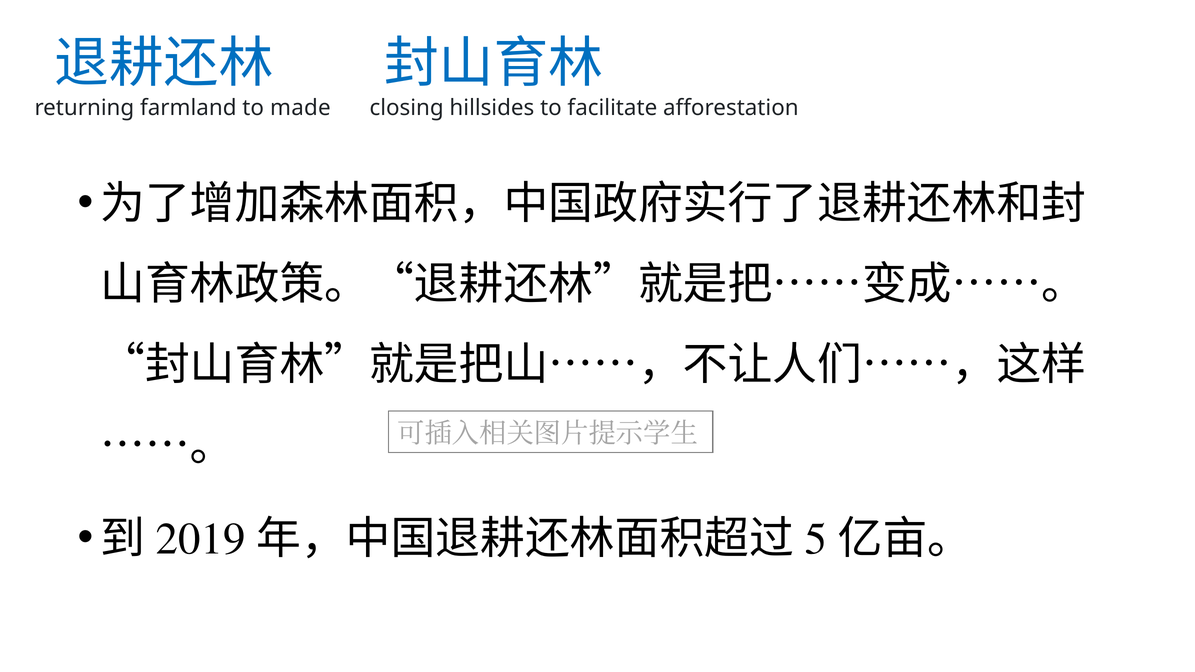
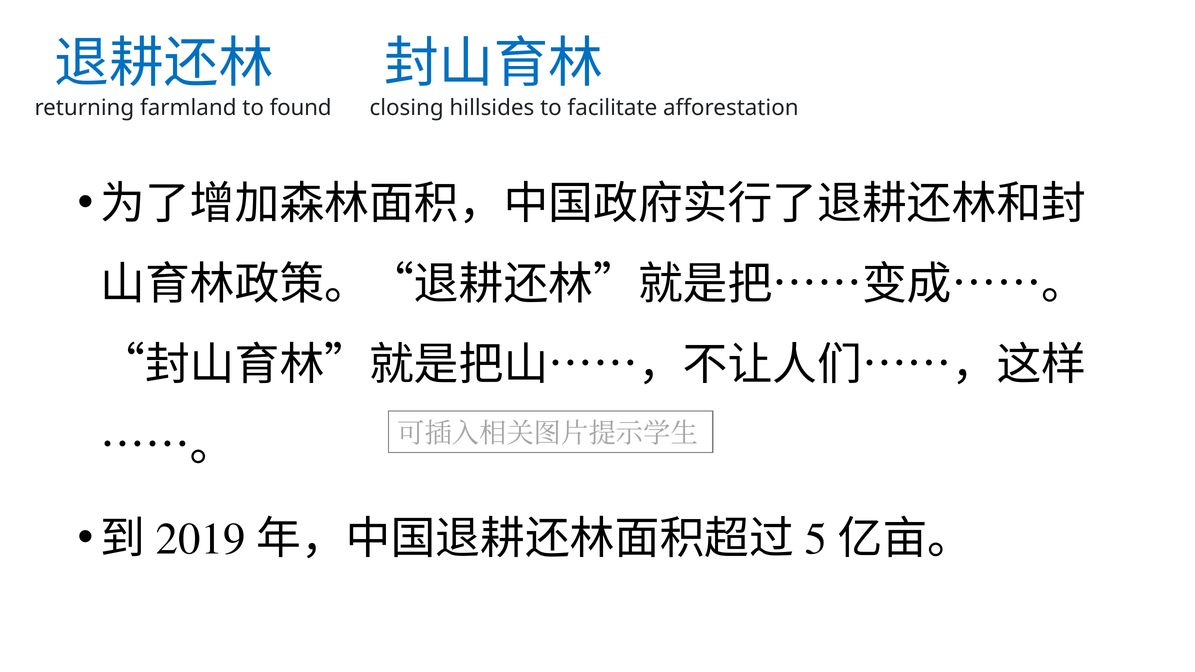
made: made -> found
